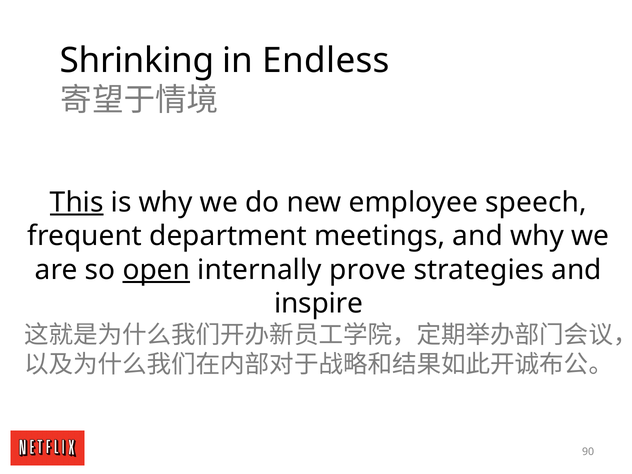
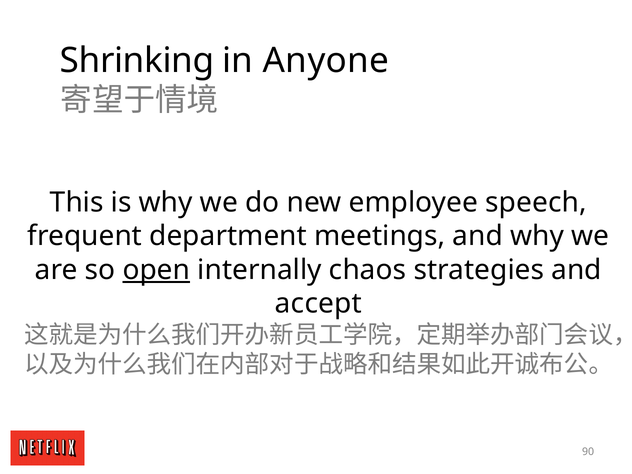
Endless: Endless -> Anyone
This underline: present -> none
prove: prove -> chaos
inspire: inspire -> accept
